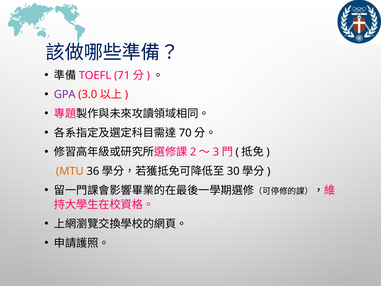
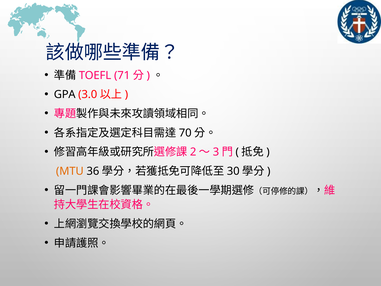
GPA colour: purple -> black
